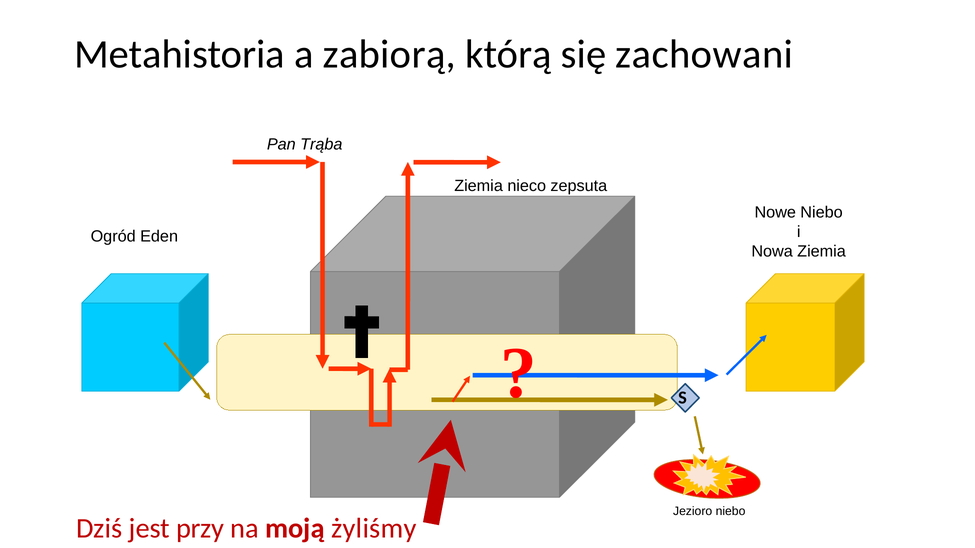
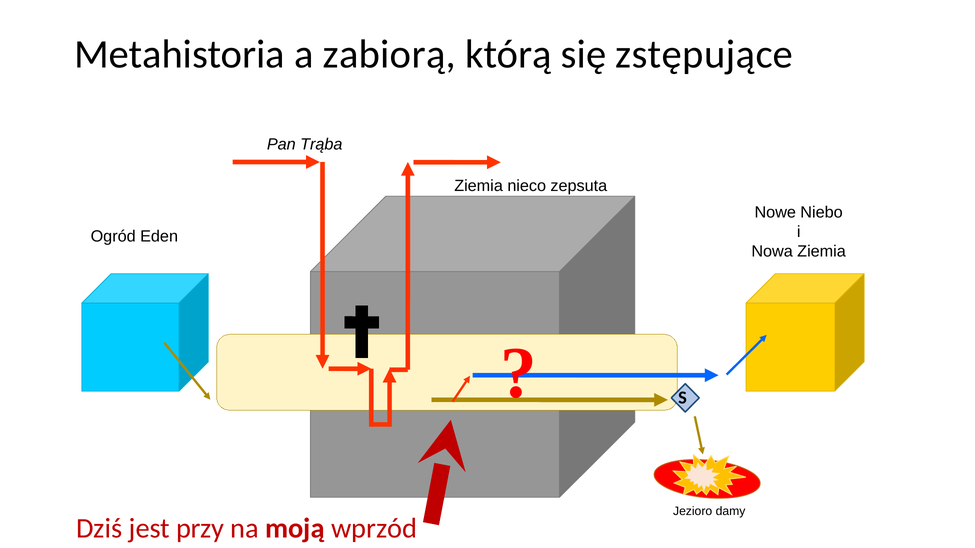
zachowani: zachowani -> zstępujące
Jezioro niebo: niebo -> damy
żyliśmy: żyliśmy -> wprzód
